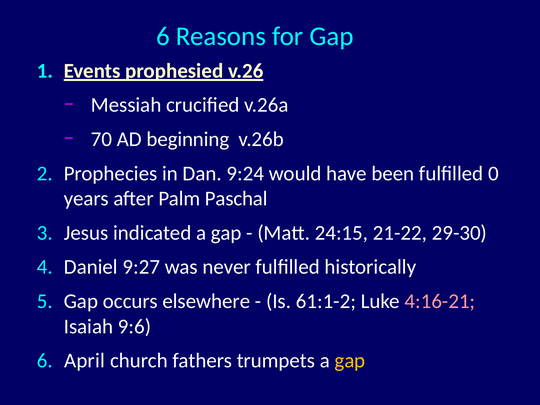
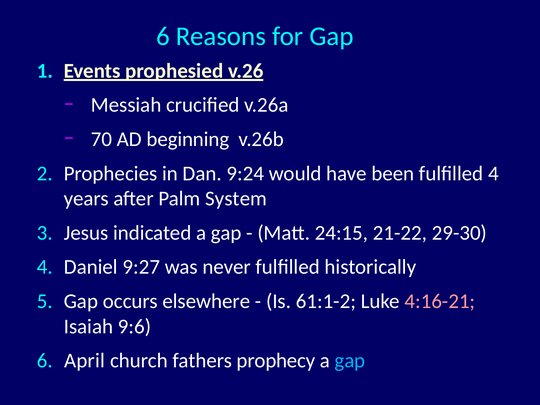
fulfilled 0: 0 -> 4
Paschal: Paschal -> System
trumpets: trumpets -> prophecy
gap at (350, 361) colour: yellow -> light blue
